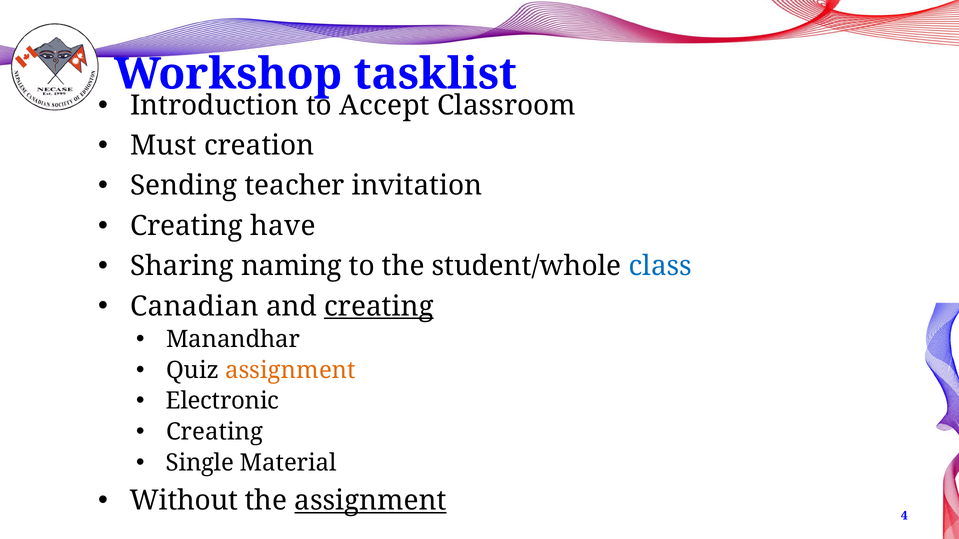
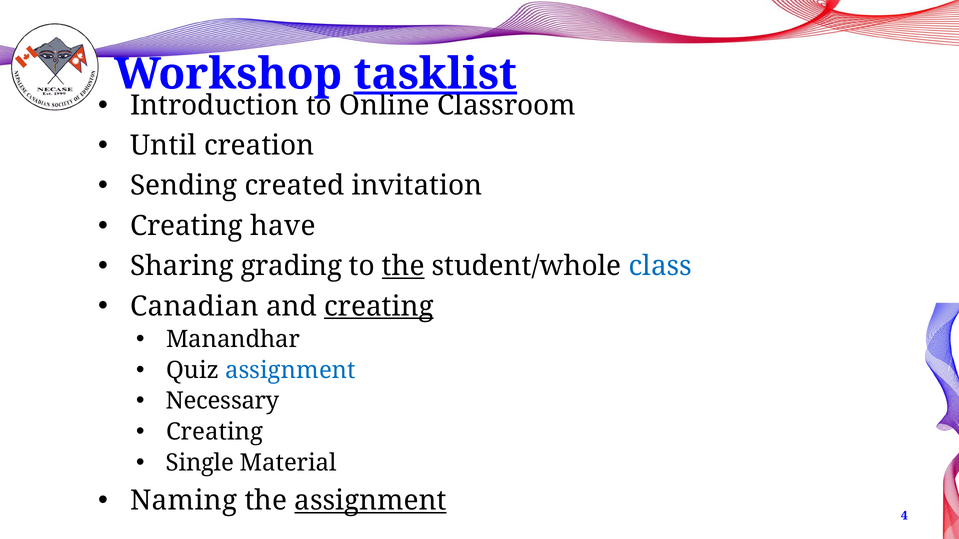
tasklist underline: none -> present
Accept: Accept -> Online
Must: Must -> Until
teacher: teacher -> created
naming: naming -> grading
the at (403, 266) underline: none -> present
assignment at (290, 370) colour: orange -> blue
Electronic: Electronic -> Necessary
Without: Without -> Naming
